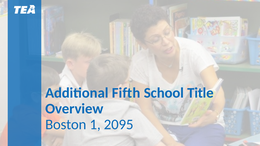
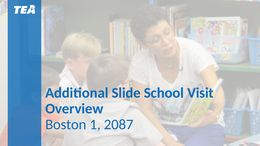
Fifth: Fifth -> Slide
Title: Title -> Visit
2095: 2095 -> 2087
